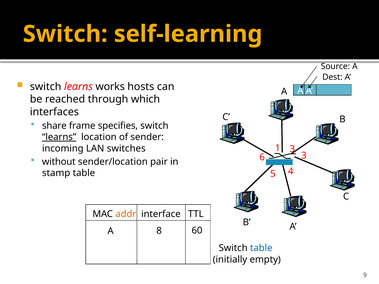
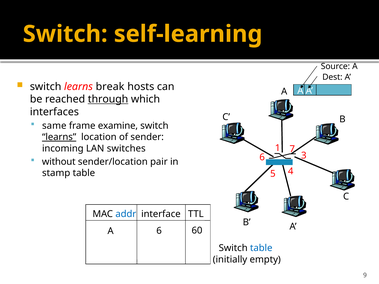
works: works -> break
through underline: none -> present
share: share -> same
specifies: specifies -> examine
1 3: 3 -> 7
addr colour: orange -> blue
A 8: 8 -> 6
